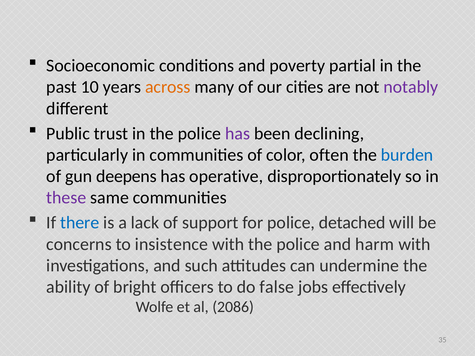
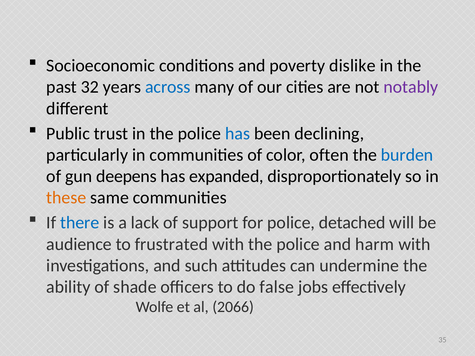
partial: partial -> dislike
10: 10 -> 32
across colour: orange -> blue
has at (238, 134) colour: purple -> blue
operative: operative -> expanded
these colour: purple -> orange
concerns: concerns -> audience
insistence: insistence -> frustrated
bright: bright -> shade
2086: 2086 -> 2066
